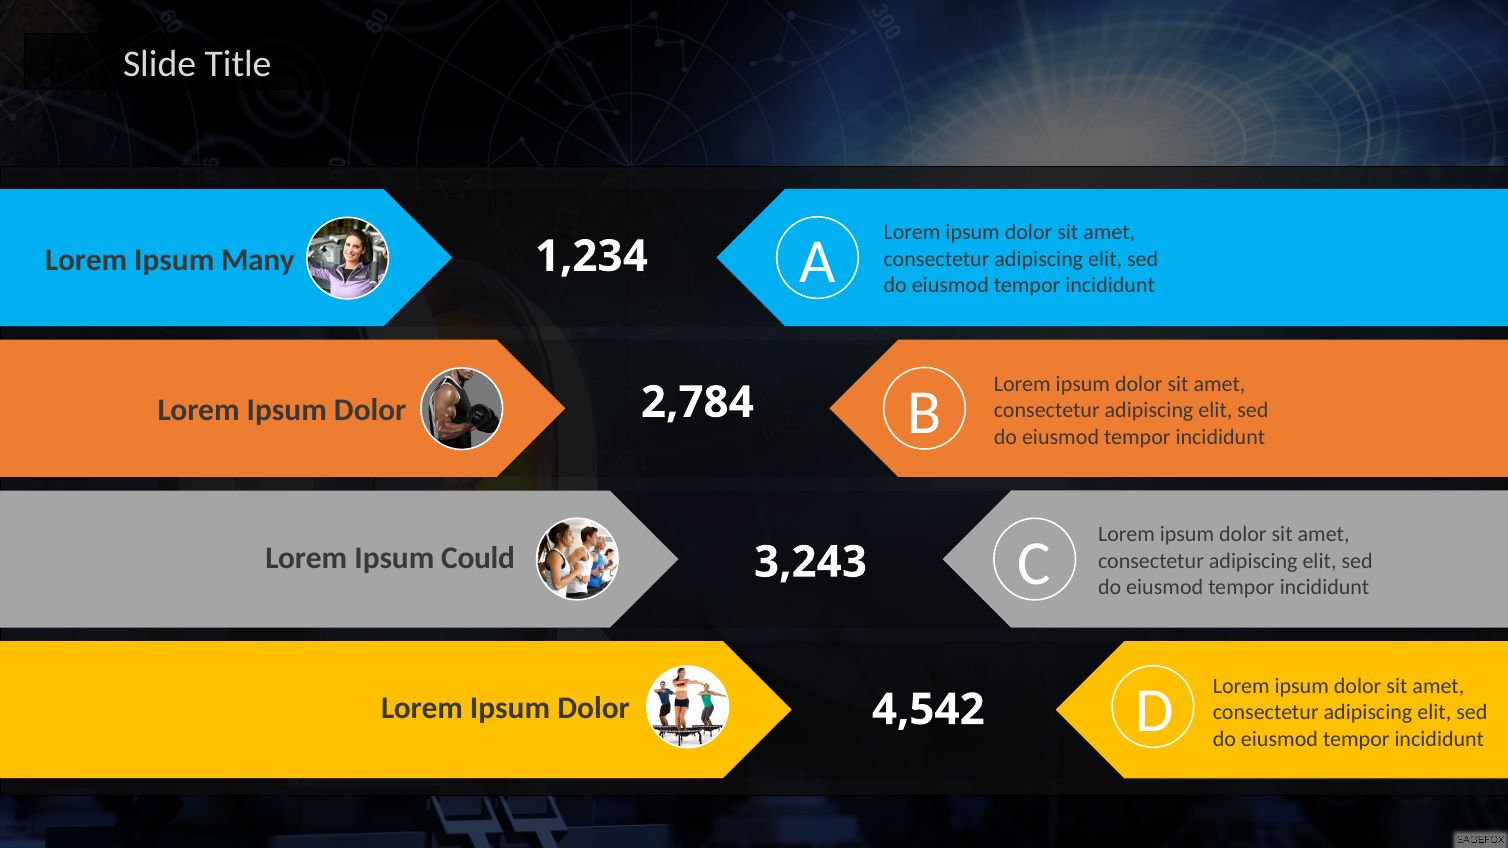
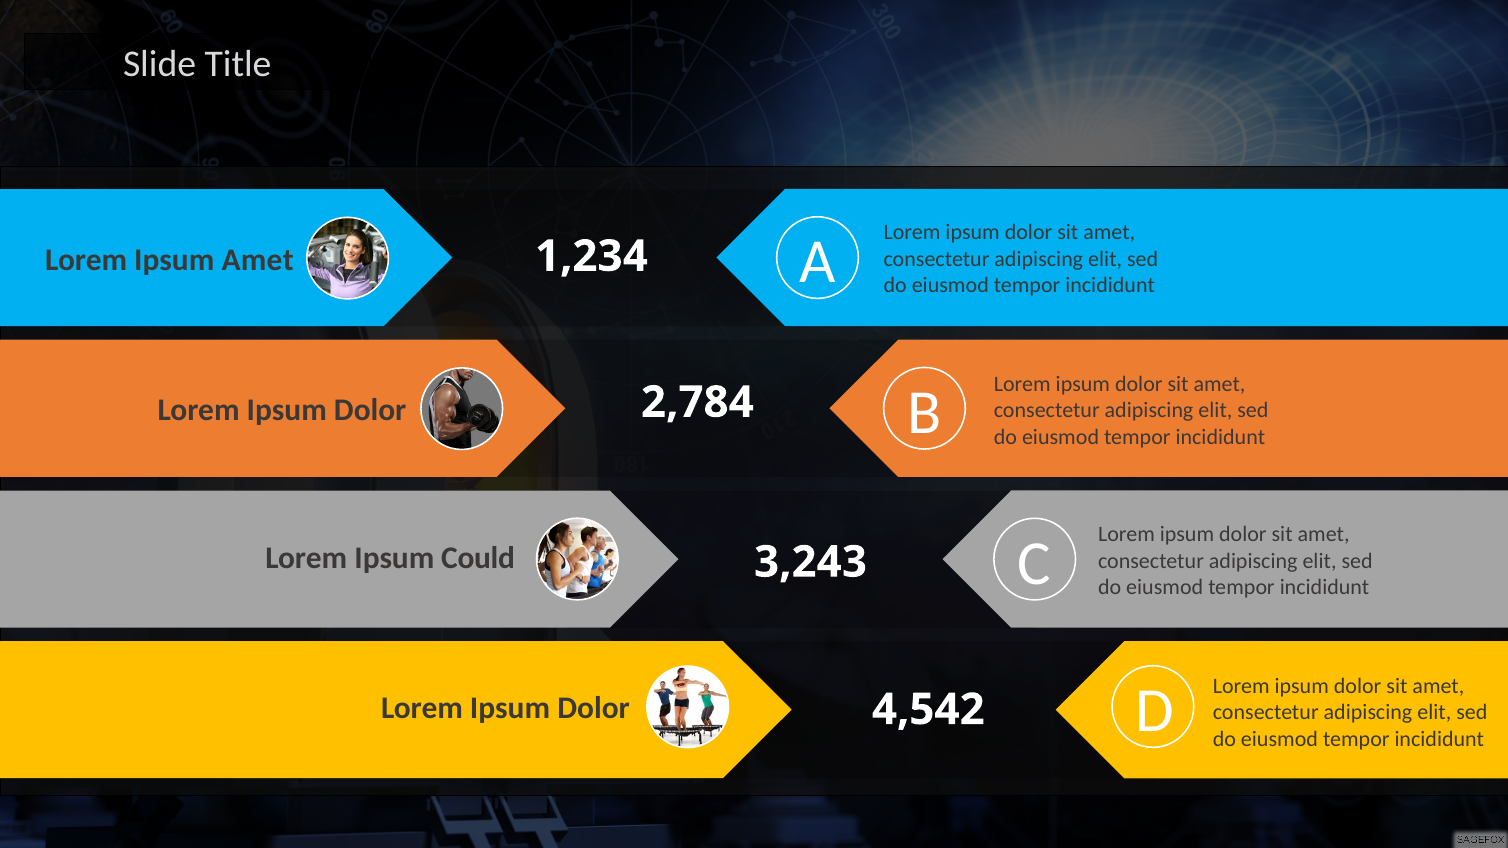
Ipsum Many: Many -> Amet
